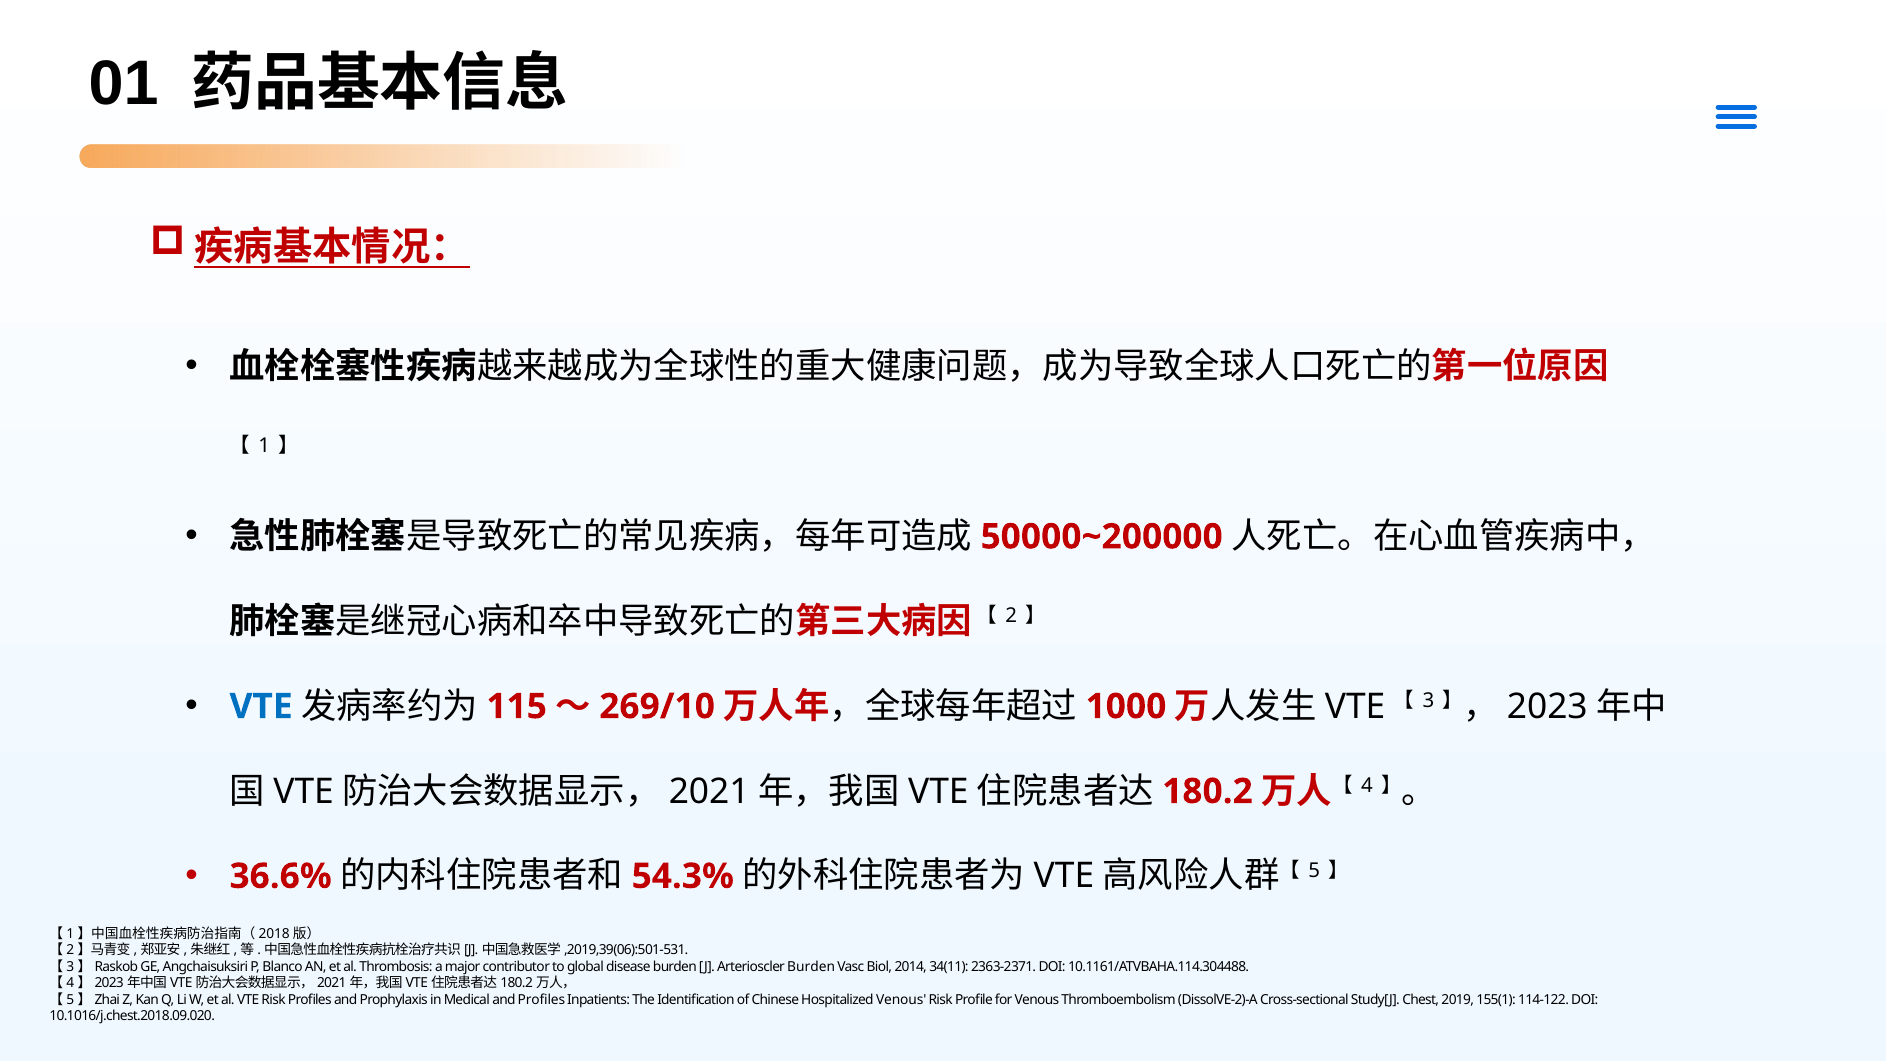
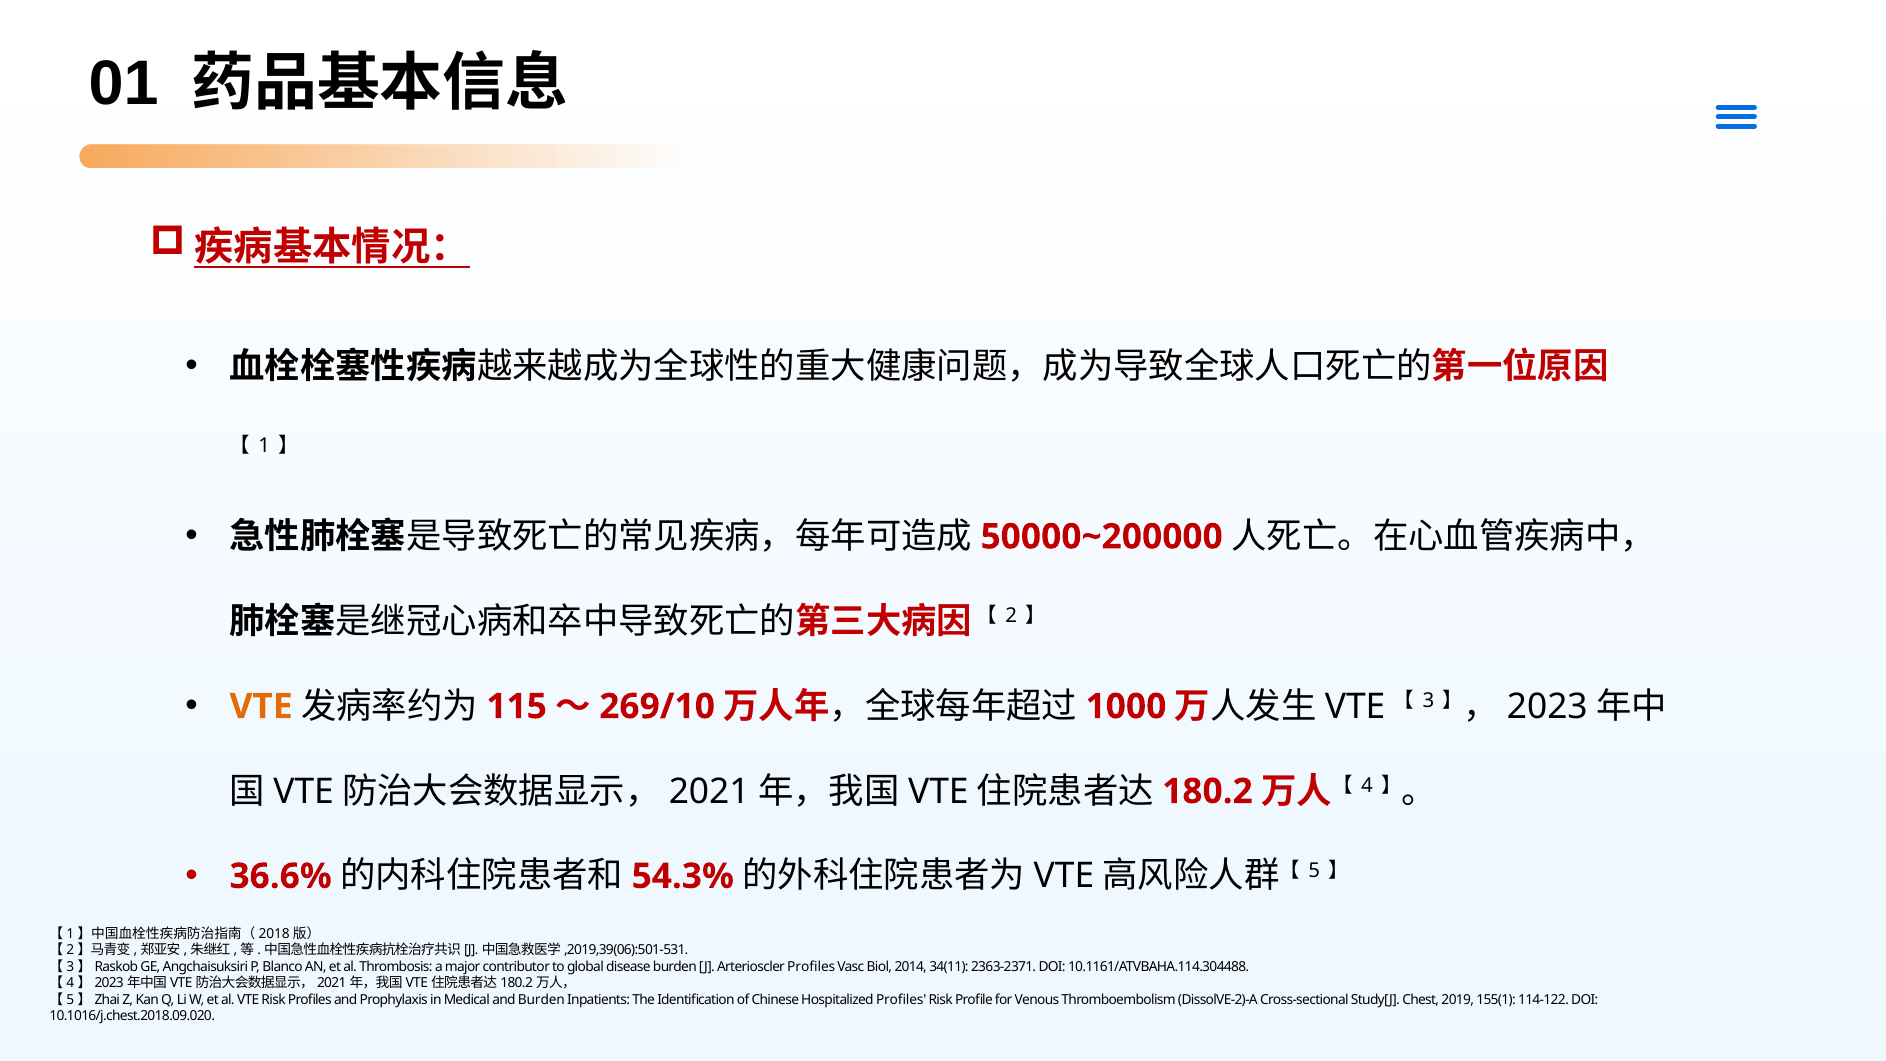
VTE at (261, 706) colour: blue -> orange
Arterioscler Burden: Burden -> Profiles
and Profiles: Profiles -> Burden
Hospitalized Venous: Venous -> Profiles
